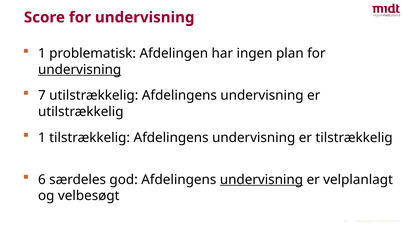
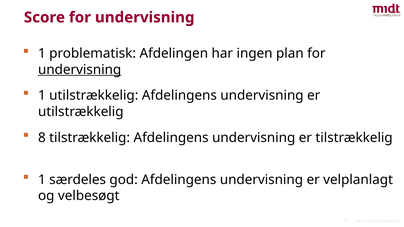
7 at (42, 96): 7 -> 1
1 at (42, 138): 1 -> 8
6 at (42, 180): 6 -> 1
undervisning at (261, 180) underline: present -> none
